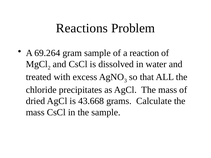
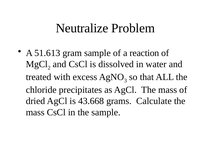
Reactions: Reactions -> Neutralize
69.264: 69.264 -> 51.613
